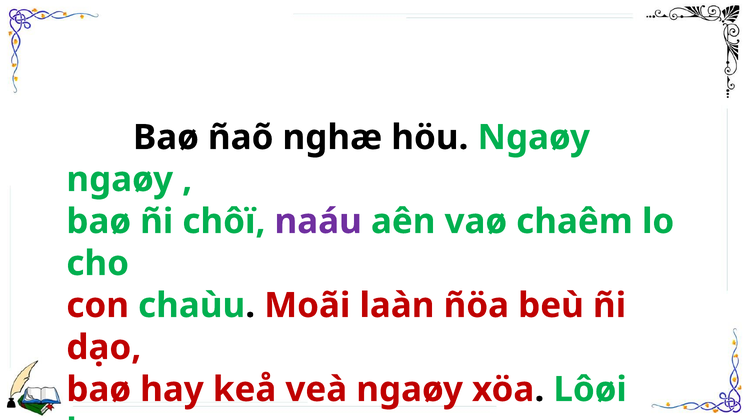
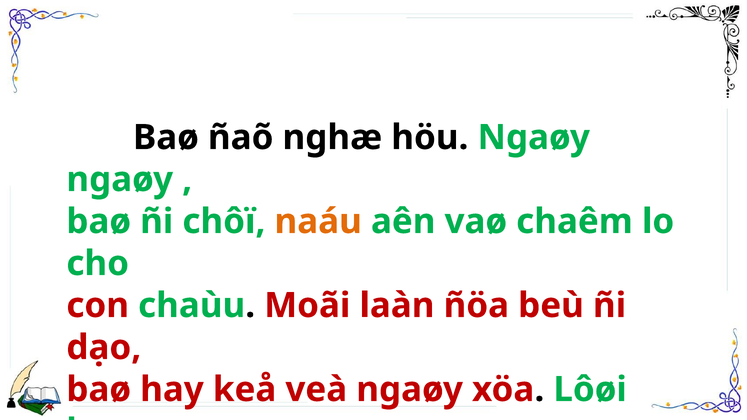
naáu colour: purple -> orange
